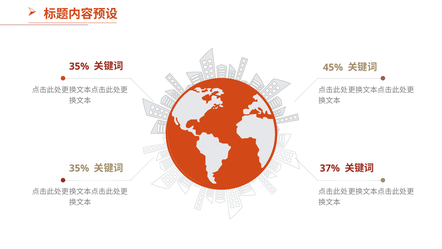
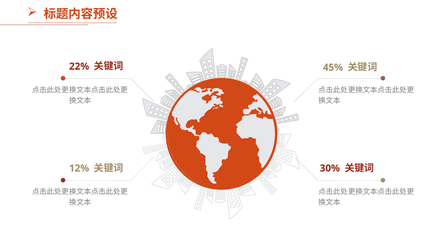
35% at (79, 66): 35% -> 22%
35% at (79, 168): 35% -> 12%
37%: 37% -> 30%
